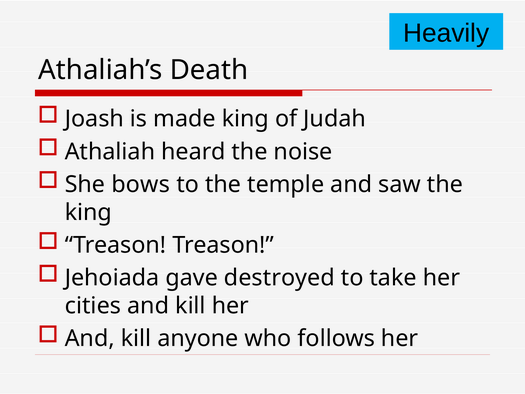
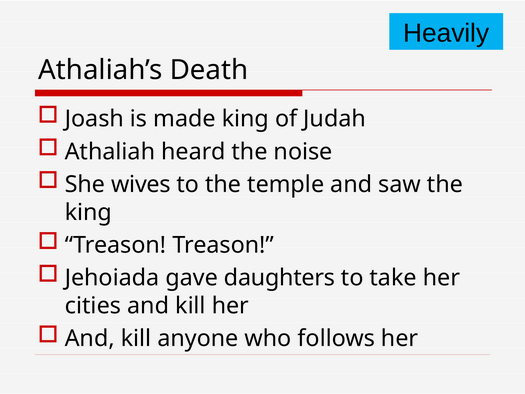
bows: bows -> wives
destroyed: destroyed -> daughters
